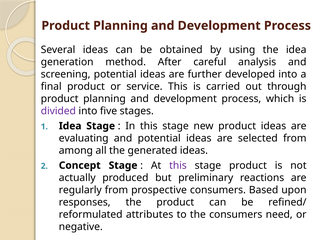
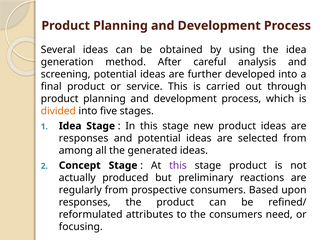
divided colour: purple -> orange
evaluating at (84, 138): evaluating -> responses
negative: negative -> focusing
